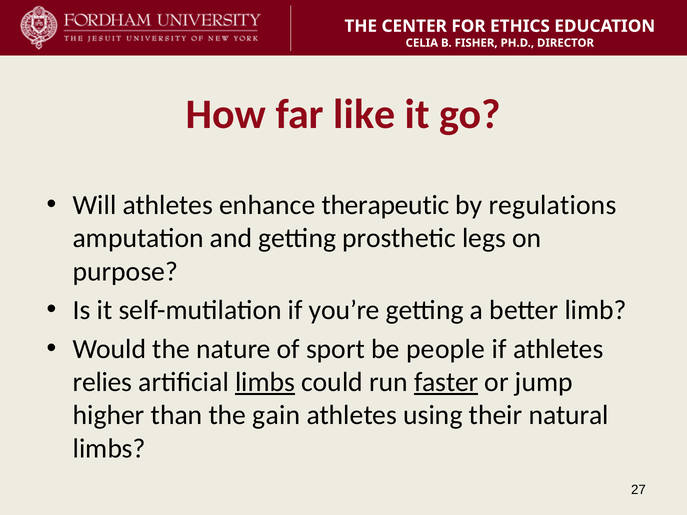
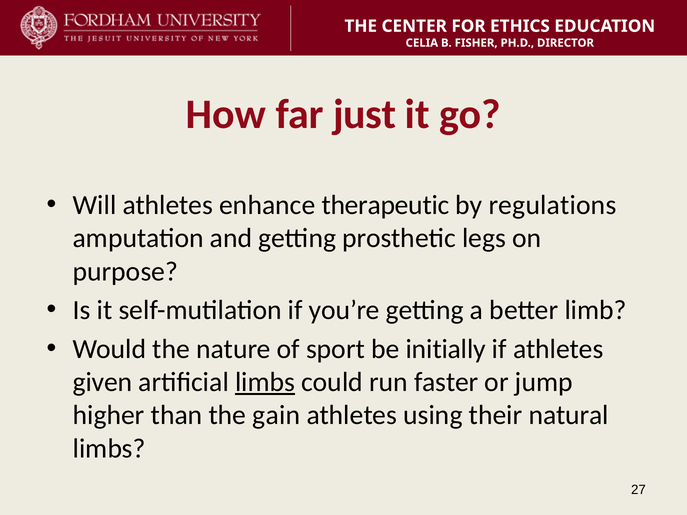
like: like -> just
people: people -> initially
relies: relies -> given
faster underline: present -> none
